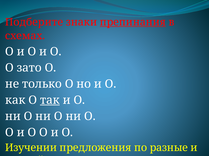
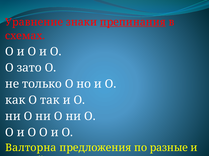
Подберите: Подберите -> Уравнение
так underline: present -> none
Изучении: Изучении -> Валторна
